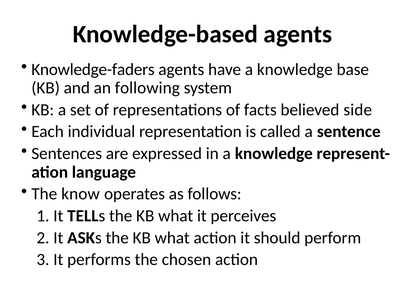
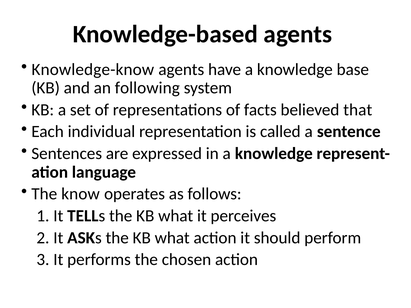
Knowledge-faders: Knowledge-faders -> Knowledge-know
side: side -> that
